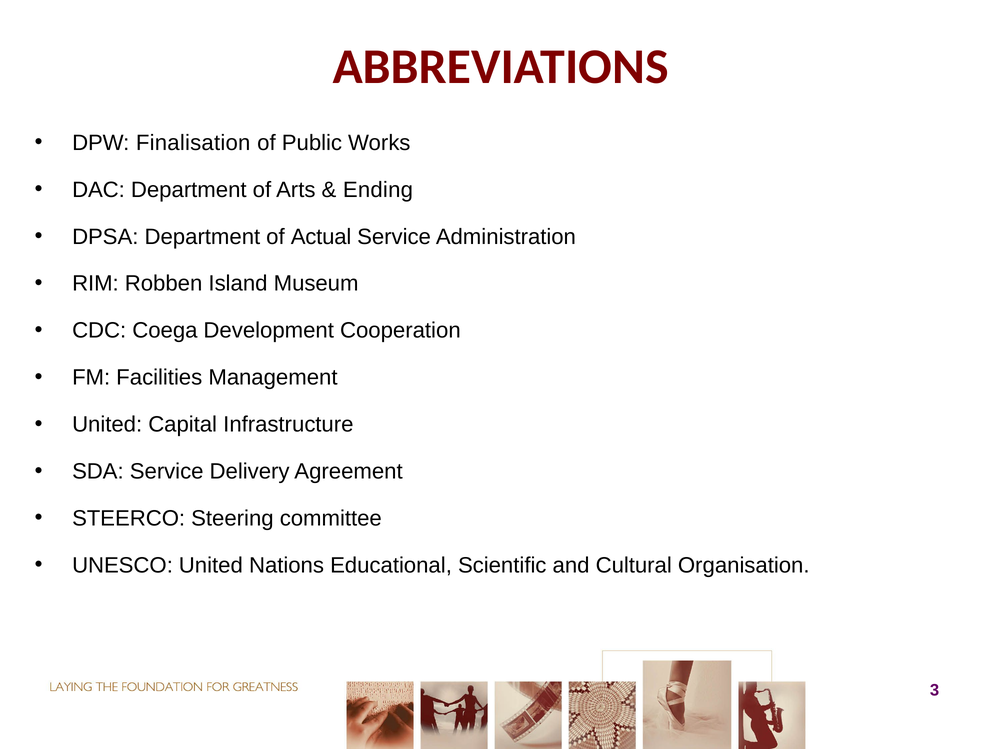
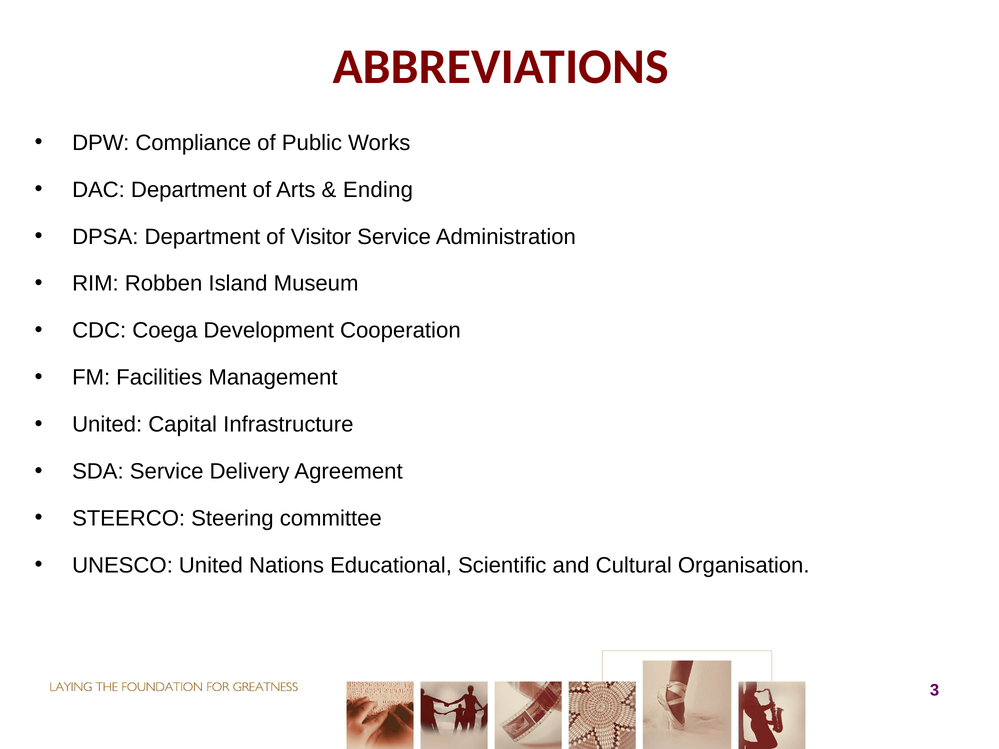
Finalisation: Finalisation -> Compliance
Actual: Actual -> Visitor
